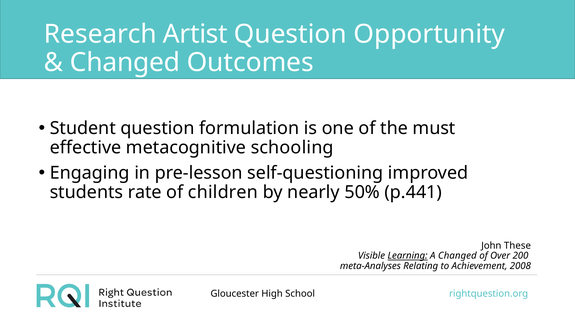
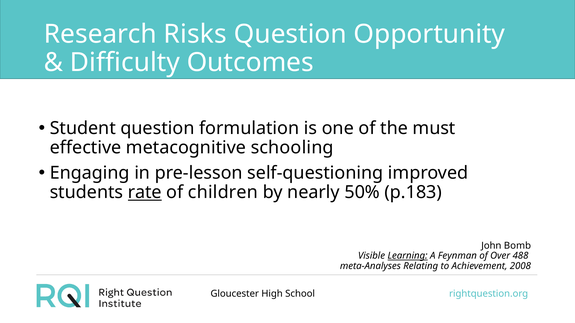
Artist: Artist -> Risks
Changed at (125, 63): Changed -> Difficulty
rate underline: none -> present
p.441: p.441 -> p.183
These: These -> Bomb
A Changed: Changed -> Feynman
200: 200 -> 488
